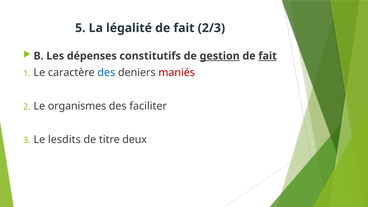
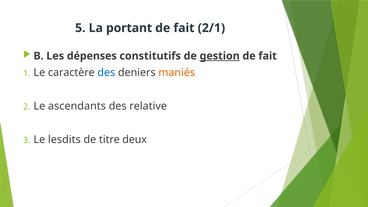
légalité: légalité -> portant
2/3: 2/3 -> 2/1
fait at (268, 56) underline: present -> none
maniés colour: red -> orange
organismes: organismes -> ascendants
faciliter: faciliter -> relative
